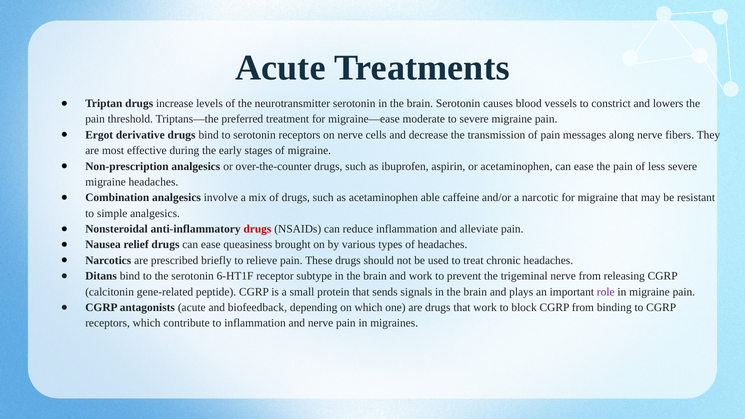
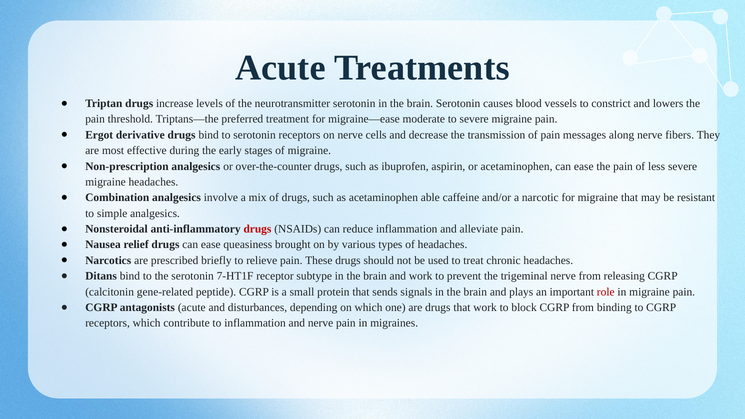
6-HT1F: 6-HT1F -> 7-HT1F
role colour: purple -> red
biofeedback: biofeedback -> disturbances
